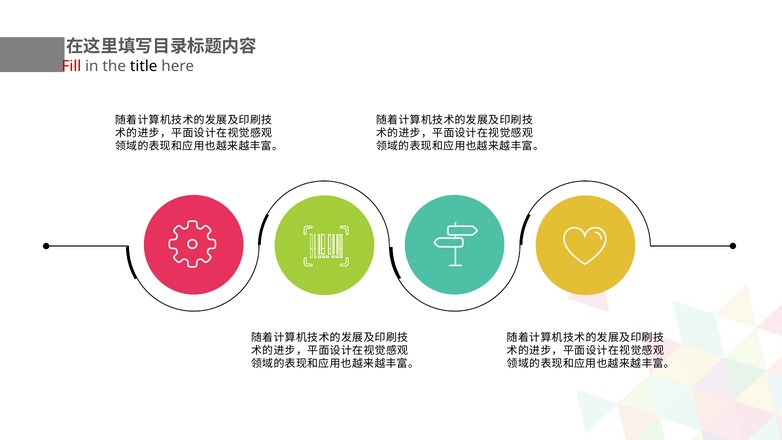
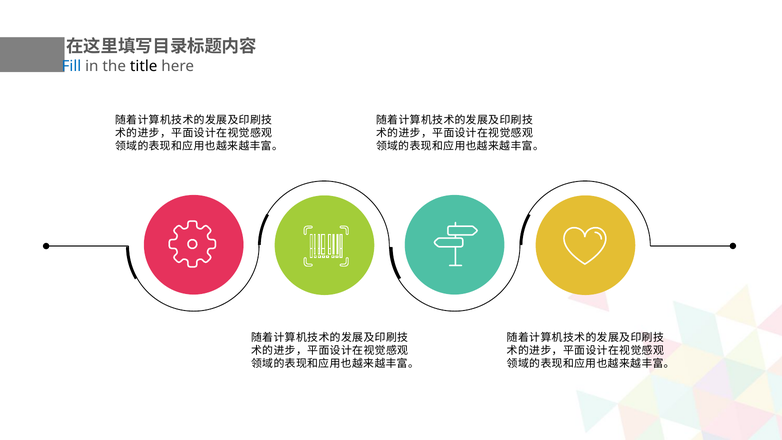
Fill colour: red -> blue
